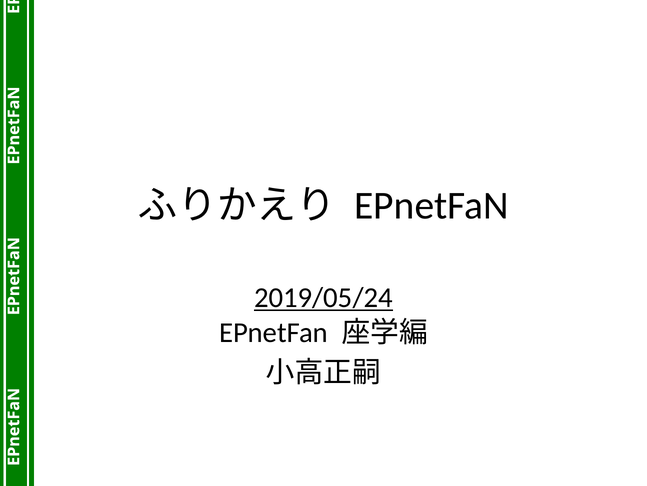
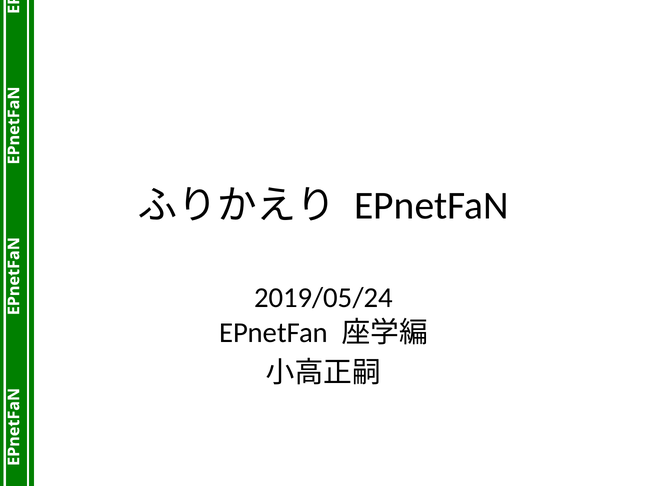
2019/05/24 underline: present -> none
